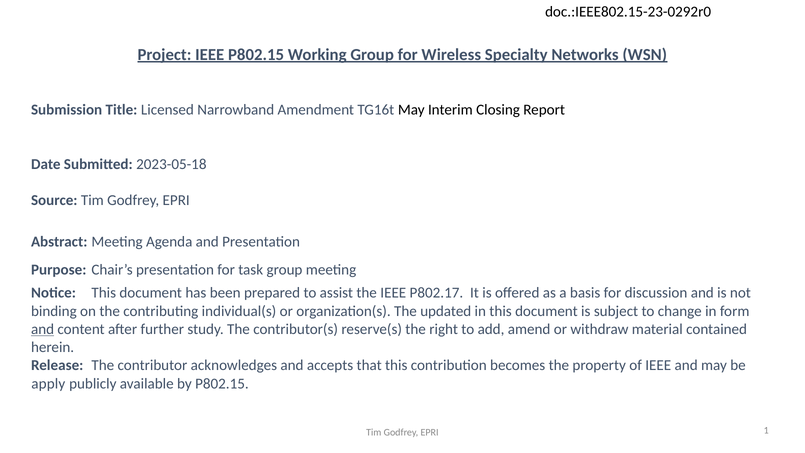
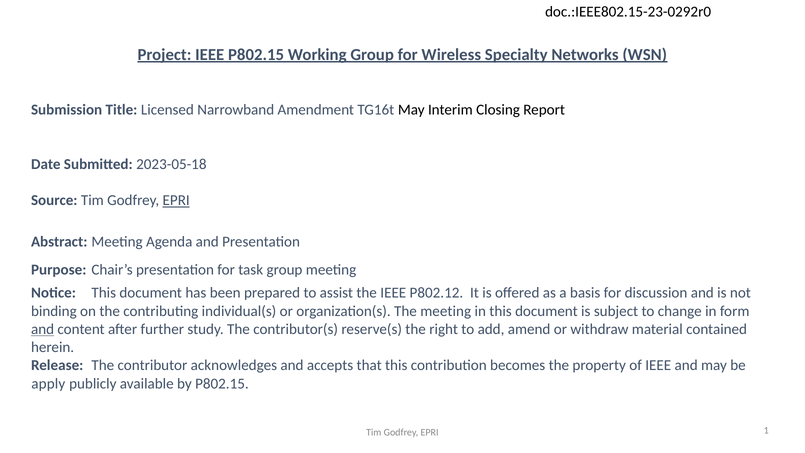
EPRI at (176, 200) underline: none -> present
P802.17: P802.17 -> P802.12
The updated: updated -> meeting
